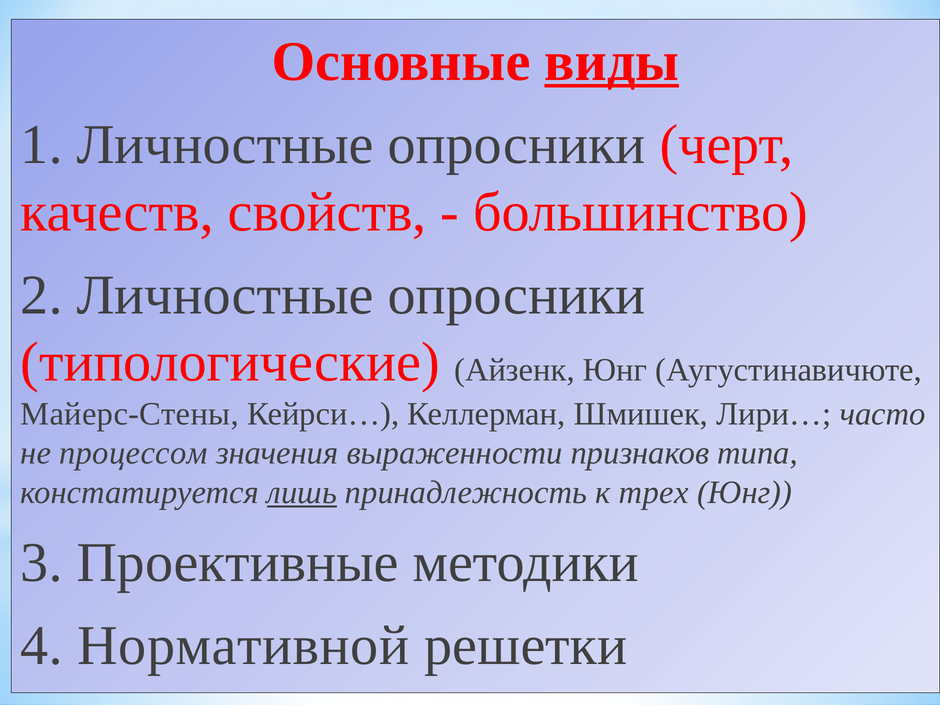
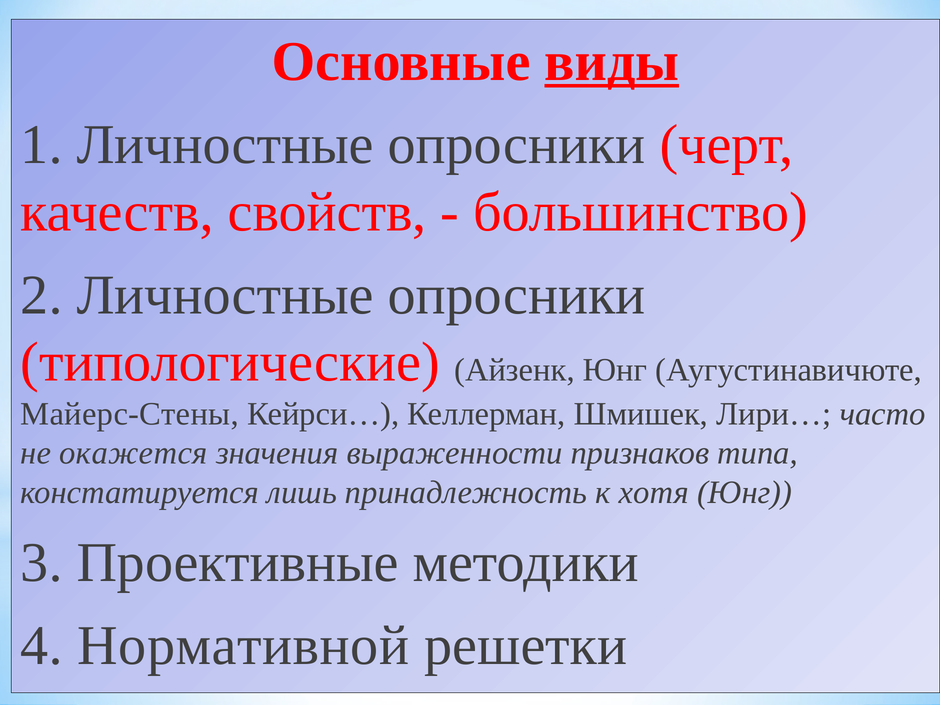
процессом: процессом -> окажется
лишь underline: present -> none
трех: трех -> хотя
